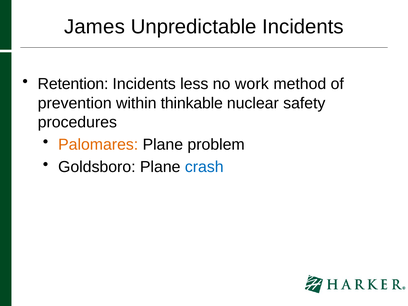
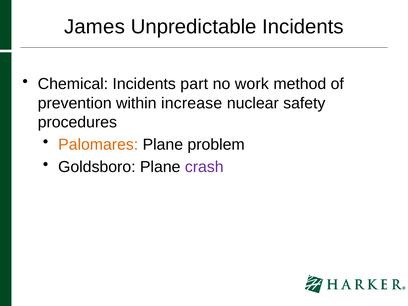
Retention: Retention -> Chemical
less: less -> part
thinkable: thinkable -> increase
crash colour: blue -> purple
